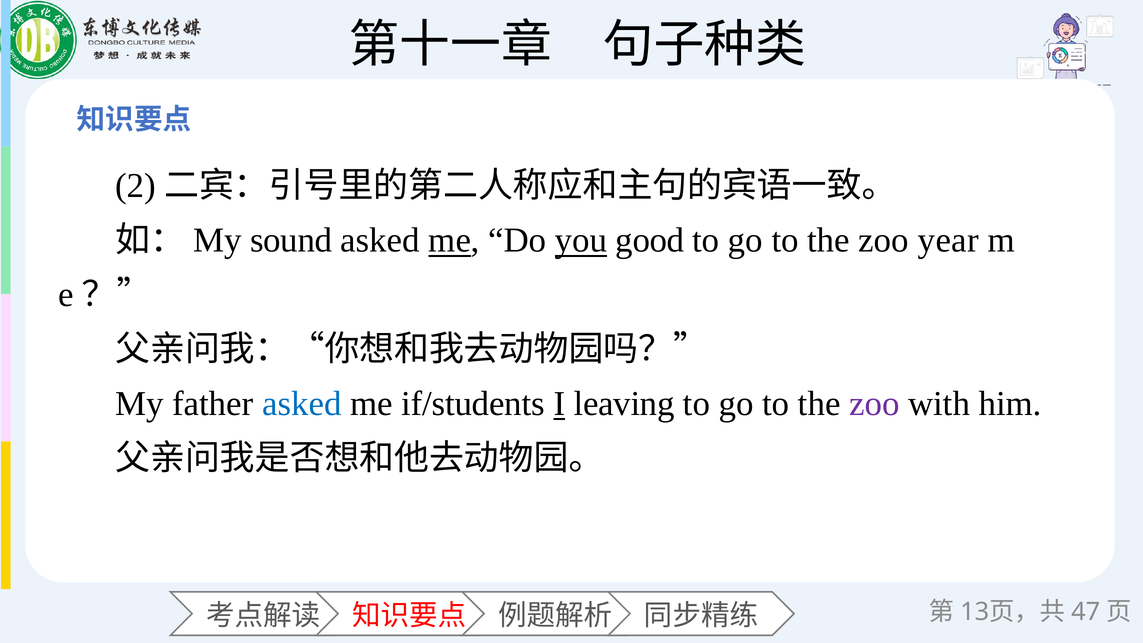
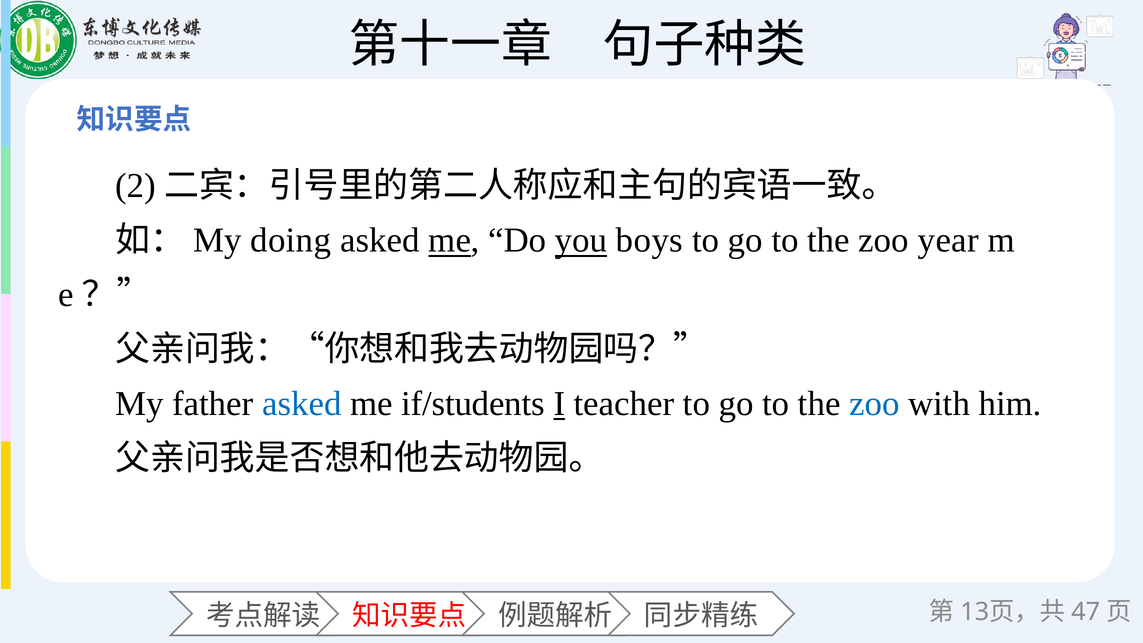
sound: sound -> doing
good: good -> boys
leaving: leaving -> teacher
zoo at (874, 404) colour: purple -> blue
